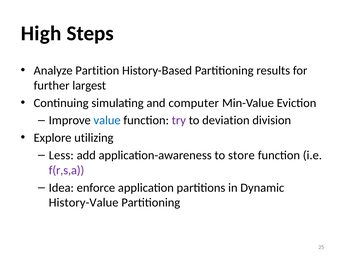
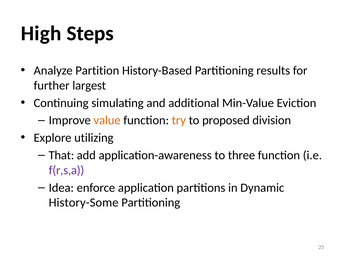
computer: computer -> additional
value colour: blue -> orange
try colour: purple -> orange
deviation: deviation -> proposed
Less: Less -> That
store: store -> three
History-Value: History-Value -> History-Some
